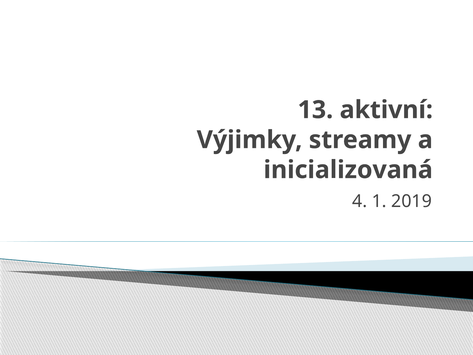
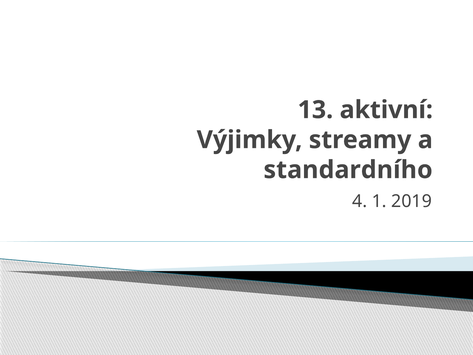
inicializovaná: inicializovaná -> standardního
